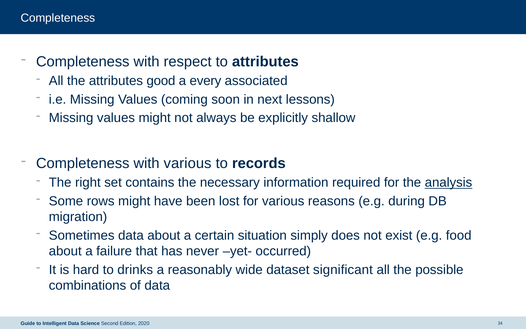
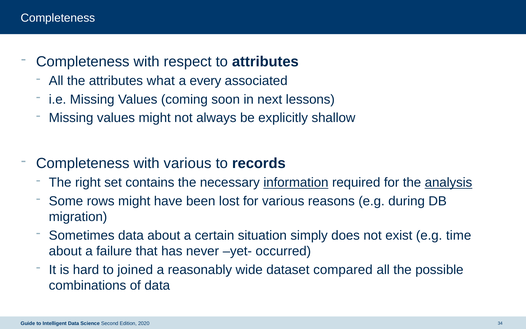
good: good -> what
information underline: none -> present
food: food -> time
drinks: drinks -> joined
significant: significant -> compared
